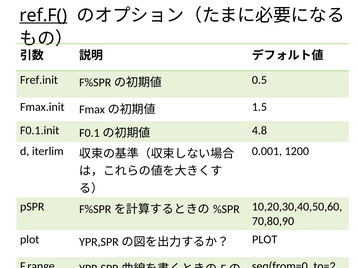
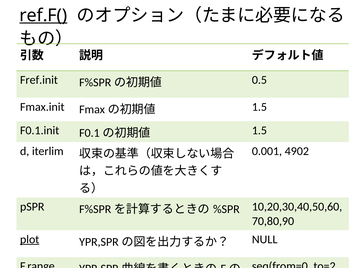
4.8 at (259, 131): 4.8 -> 1.5
1200: 1200 -> 4902
plot at (30, 240) underline: none -> present
PLOT at (265, 240): PLOT -> NULL
